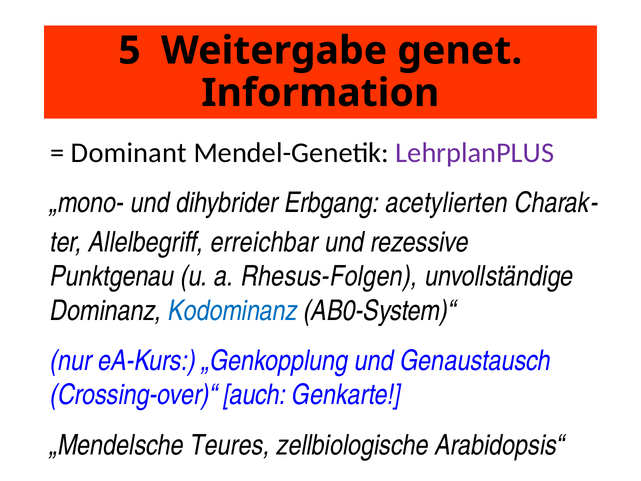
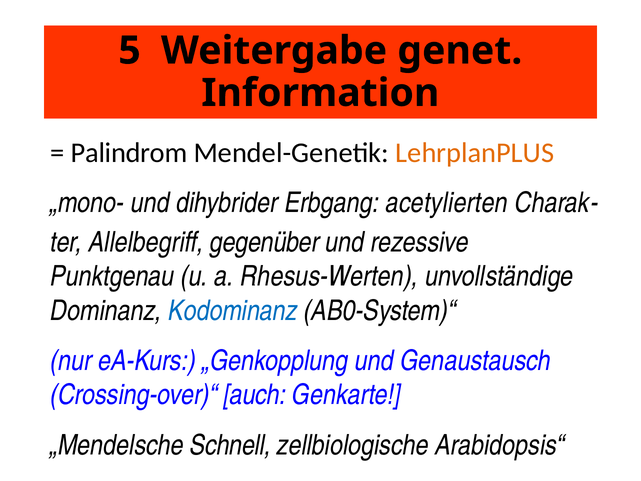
Dominant: Dominant -> Palindrom
LehrplanPLUS colour: purple -> orange
erreichbar: erreichbar -> gegenüber
Rhesus-Folgen: Rhesus-Folgen -> Rhesus-Werten
Teures: Teures -> Schnell
